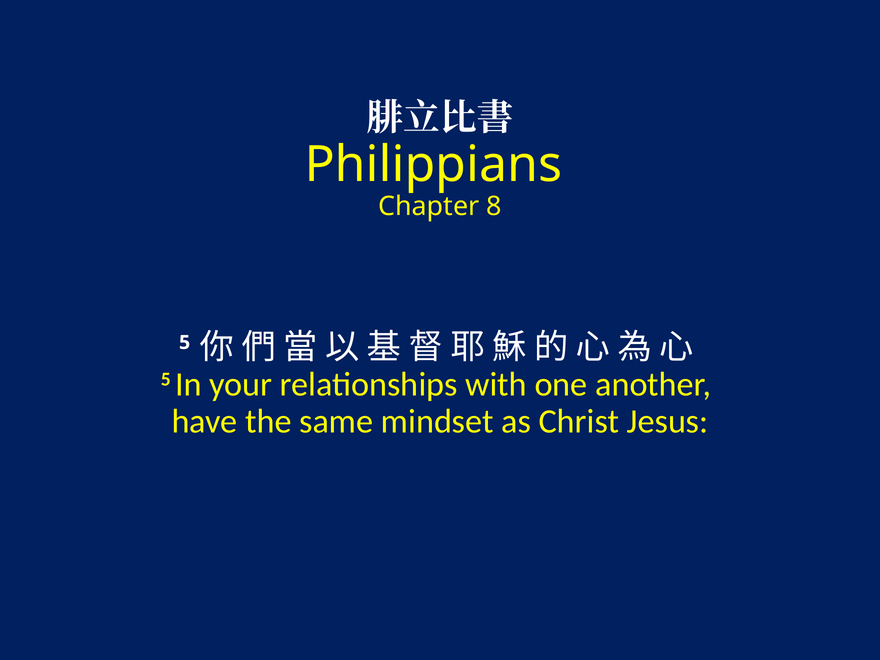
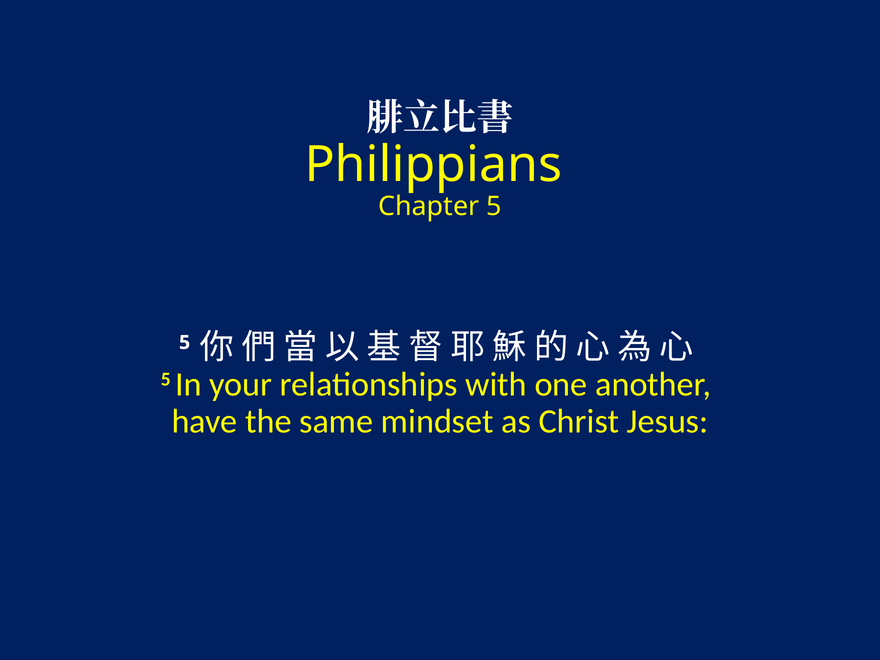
Chapter 8: 8 -> 5
